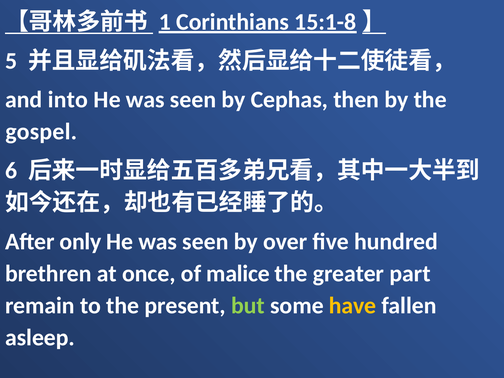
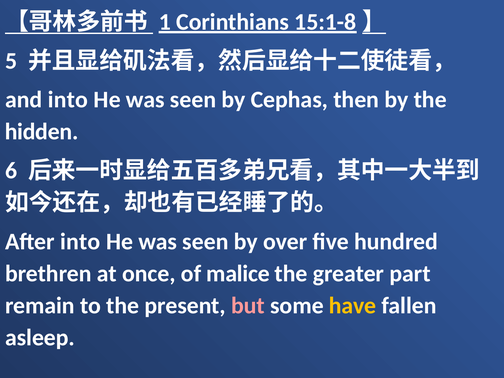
gospel: gospel -> hidden
After only: only -> into
but colour: light green -> pink
